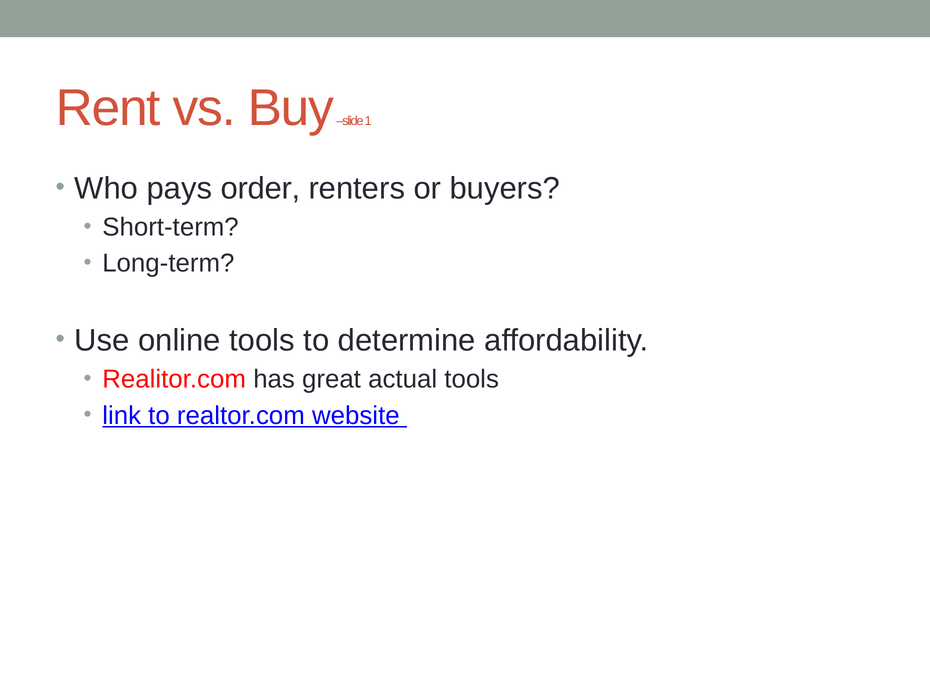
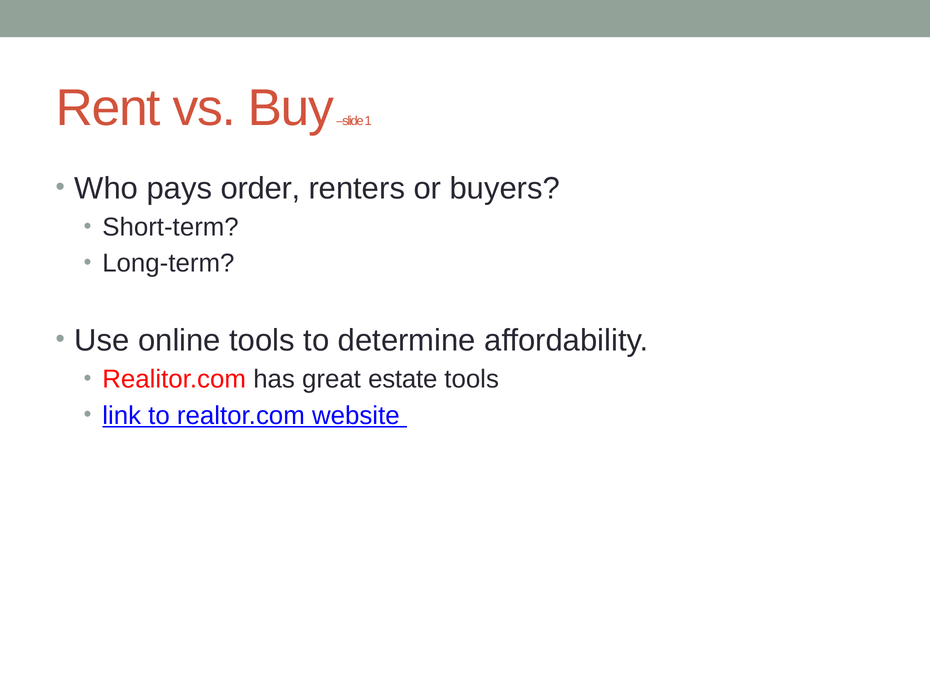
actual: actual -> estate
